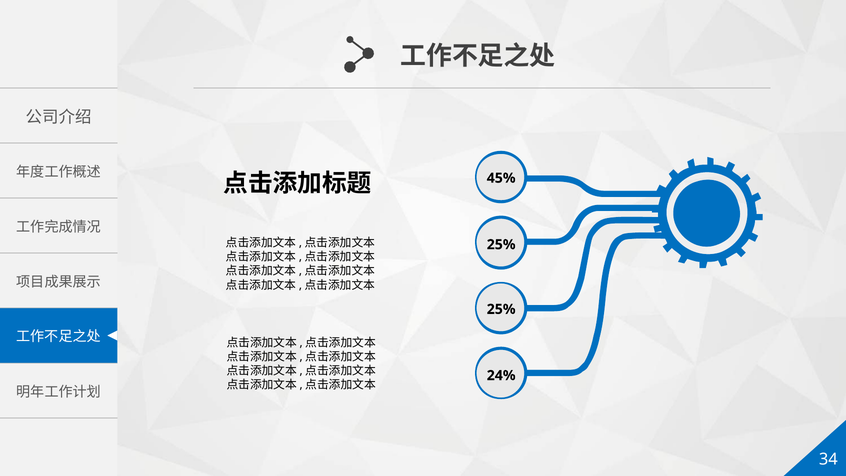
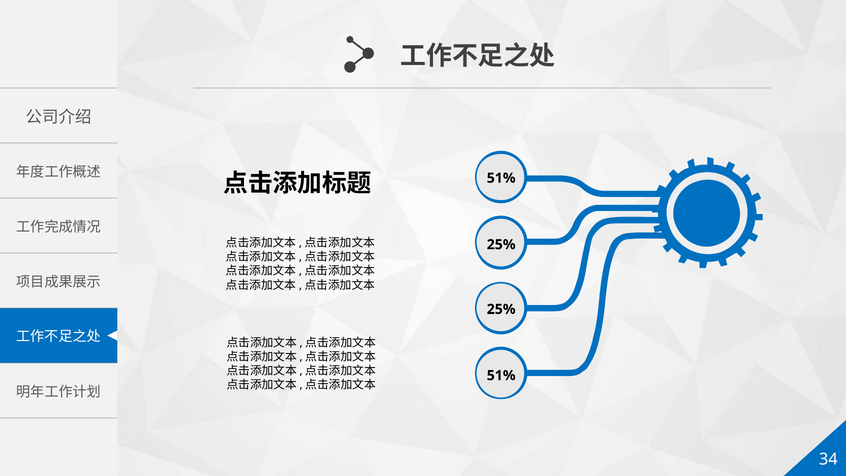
45% at (501, 178): 45% -> 51%
24% at (501, 375): 24% -> 51%
